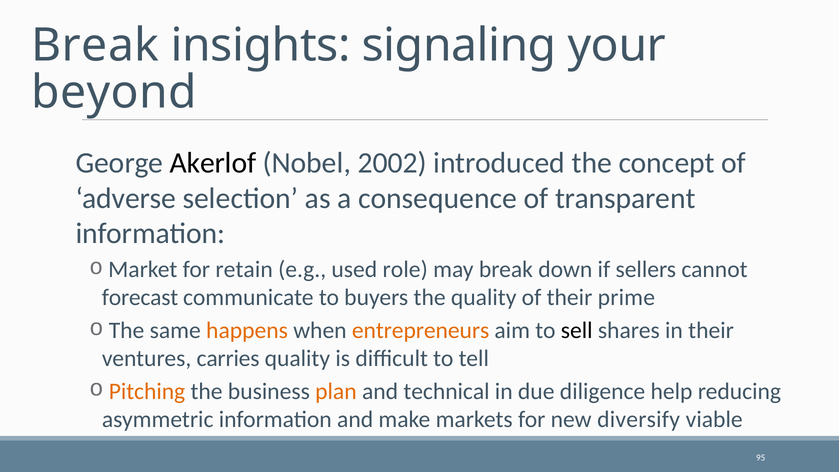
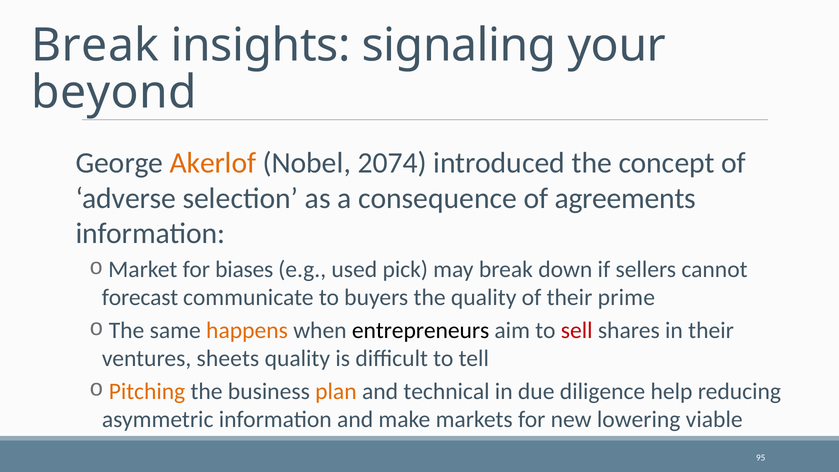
Akerlof colour: black -> orange
2002: 2002 -> 2074
transparent: transparent -> agreements
retain: retain -> biases
role: role -> pick
entrepreneurs colour: orange -> black
sell colour: black -> red
carries: carries -> sheets
diversify: diversify -> lowering
